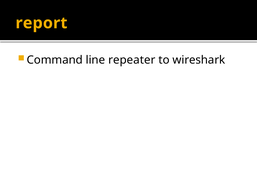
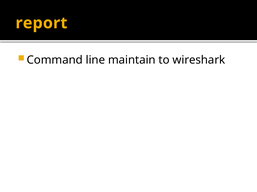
repeater: repeater -> maintain
